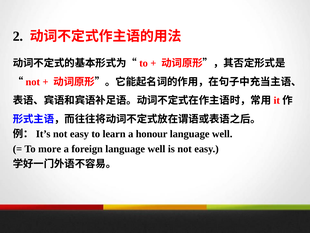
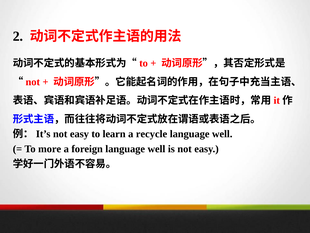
honour: honour -> recycle
